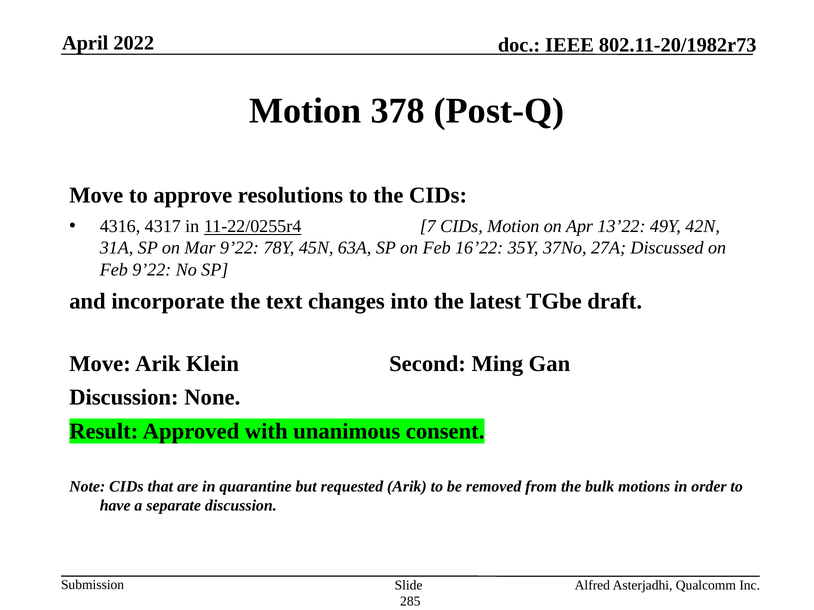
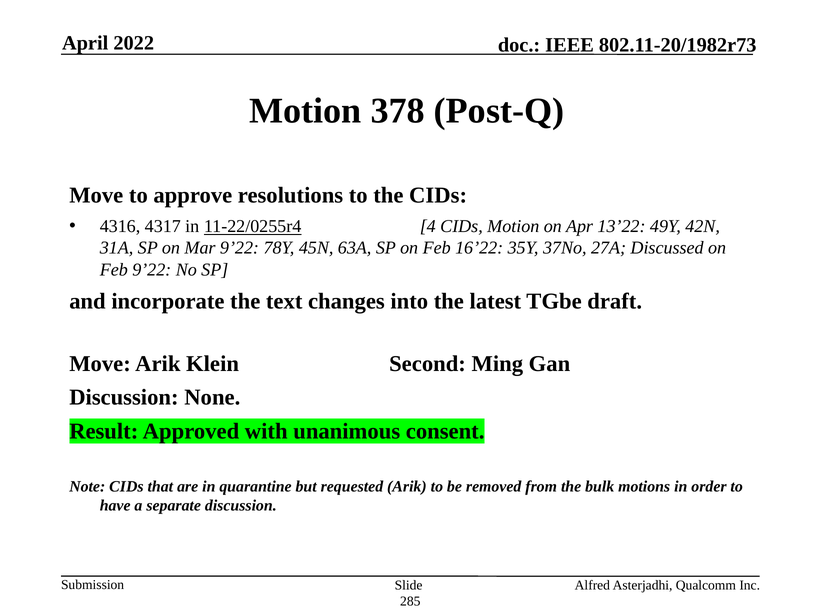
7: 7 -> 4
